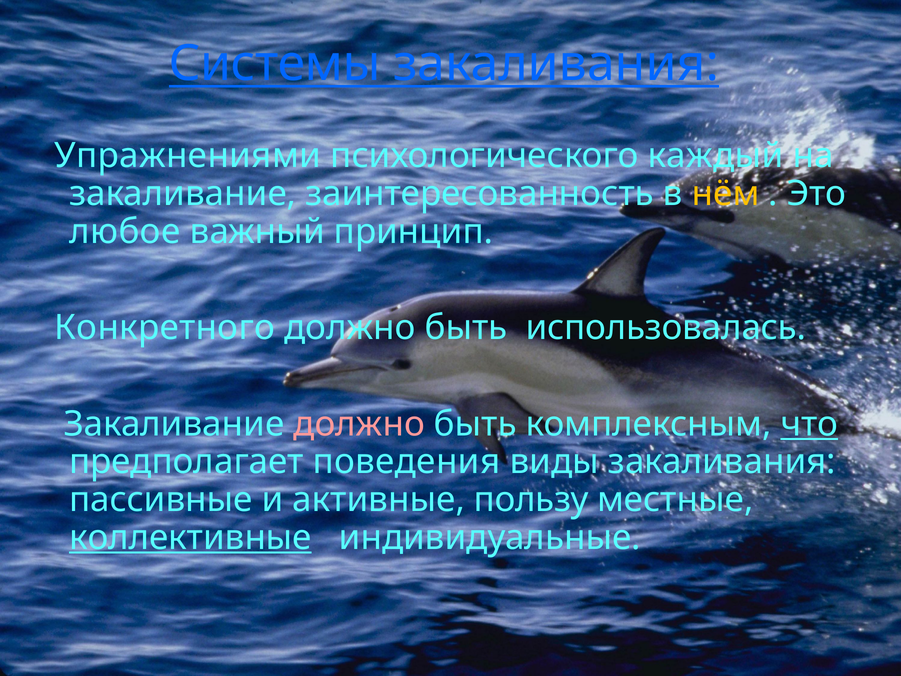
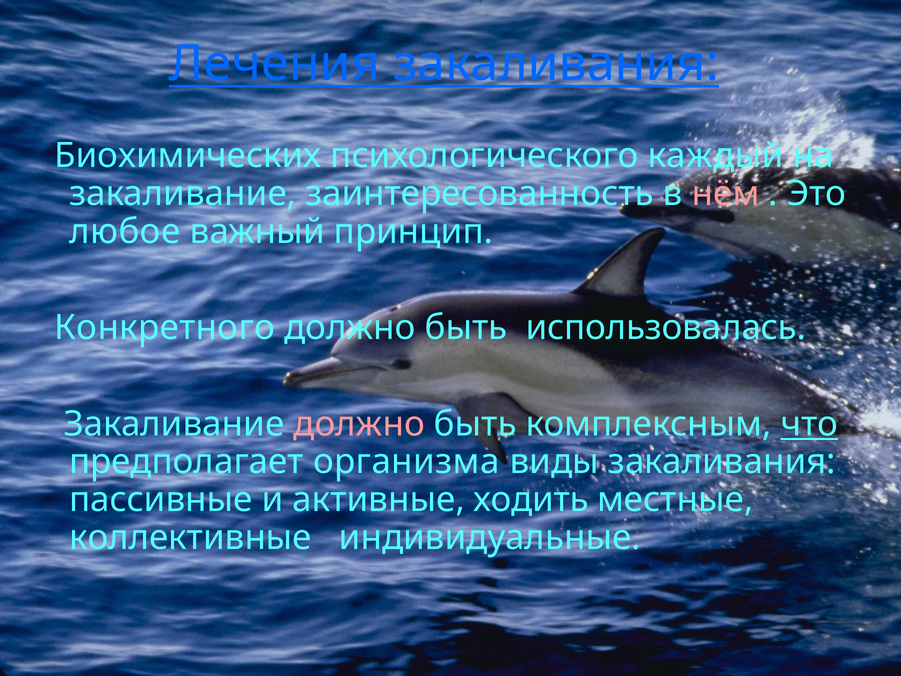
Системы: Системы -> Лечения
Упражнениями: Упражнениями -> Биохимических
нём colour: yellow -> pink
поведения: поведения -> организма
пользу: пользу -> ходить
коллективные underline: present -> none
